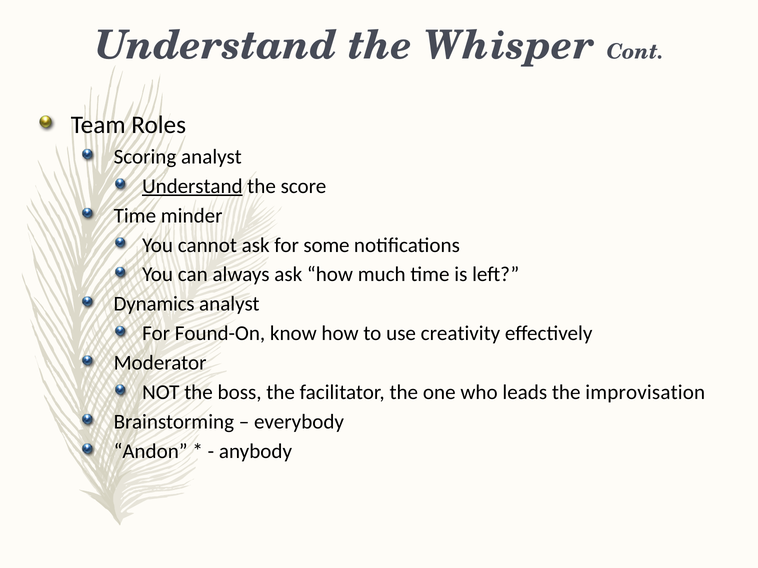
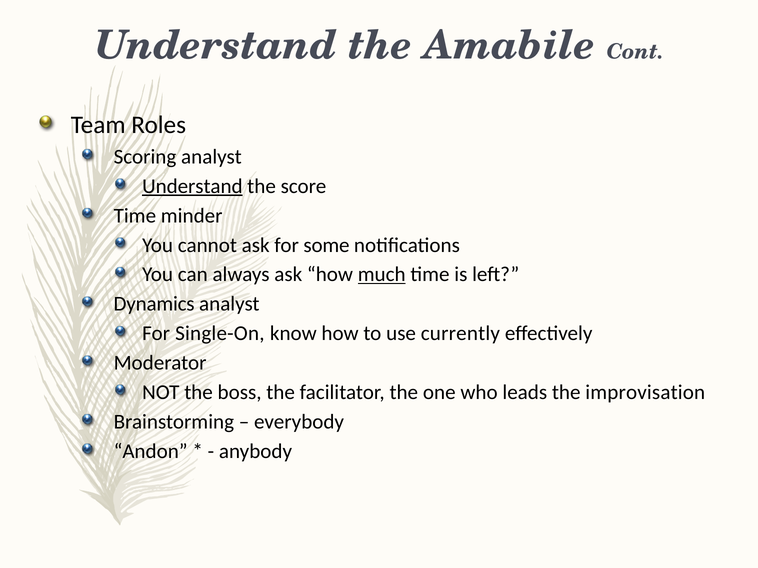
Whisper: Whisper -> Amabile
much underline: none -> present
Found-On: Found-On -> Single-On
creativity: creativity -> currently
